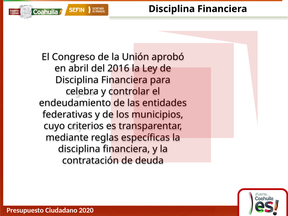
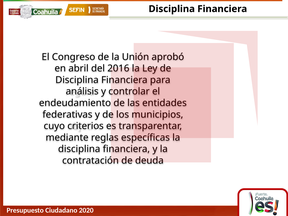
celebra: celebra -> análisis
